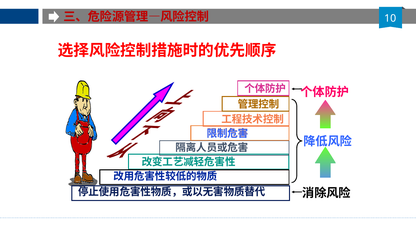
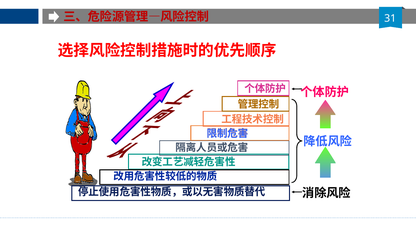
10: 10 -> 31
